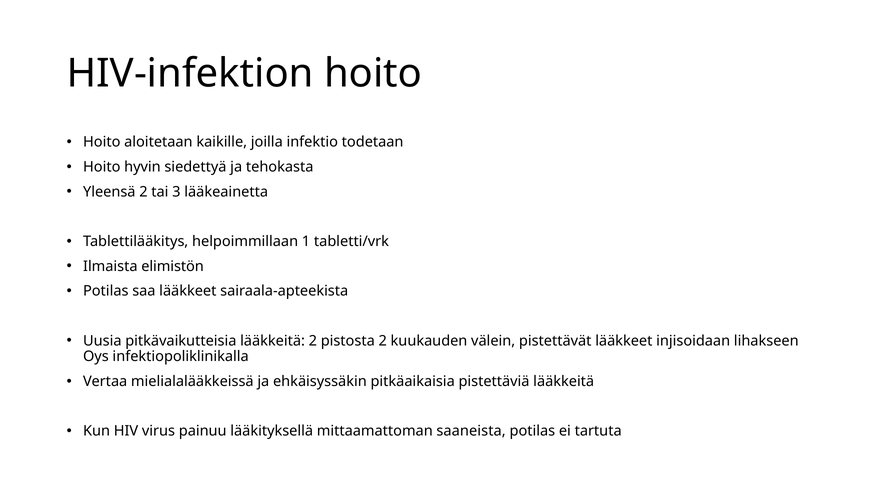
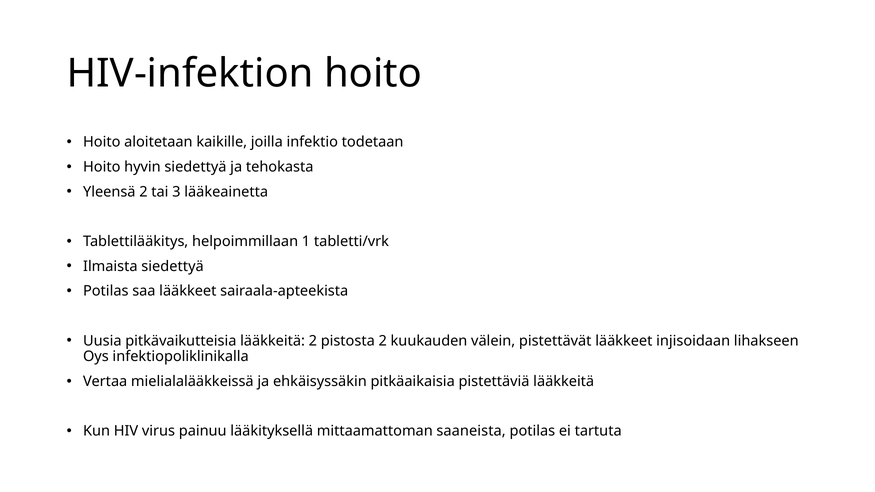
Ilmaista elimistön: elimistön -> siedettyä
